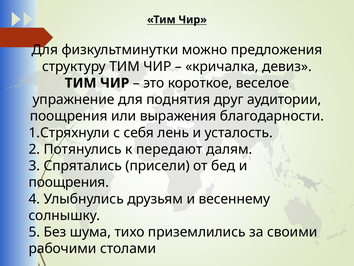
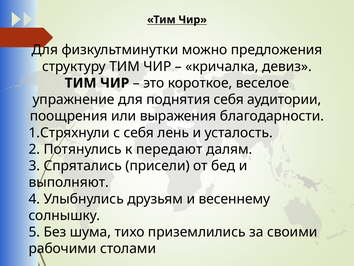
поднятия друг: друг -> себя
поощрения at (69, 182): поощрения -> выполняют
